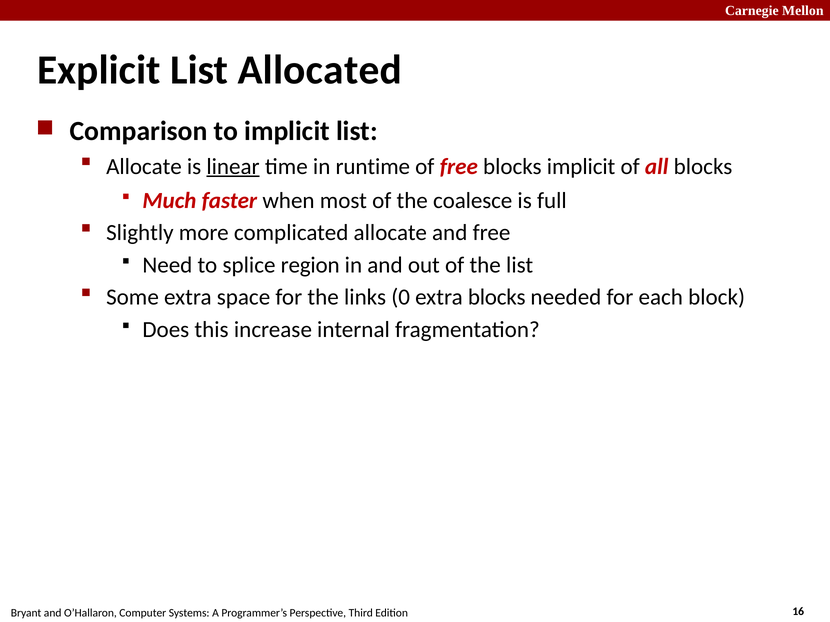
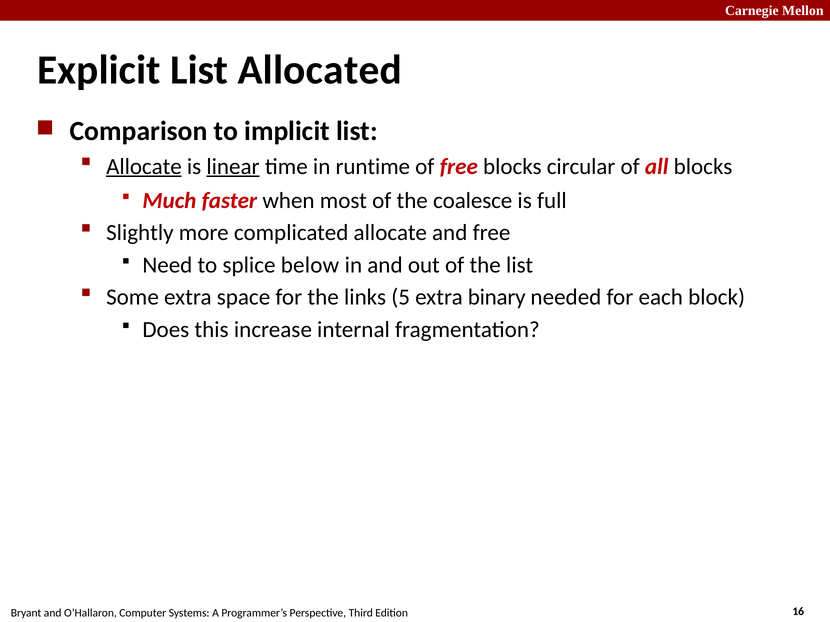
Allocate at (144, 167) underline: none -> present
blocks implicit: implicit -> circular
region: region -> below
0: 0 -> 5
extra blocks: blocks -> binary
